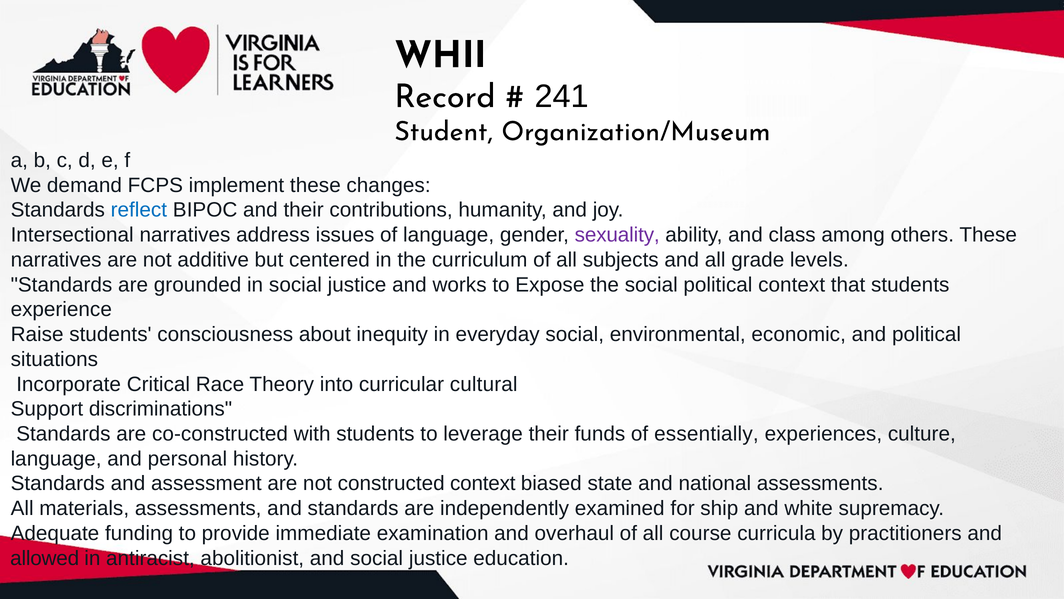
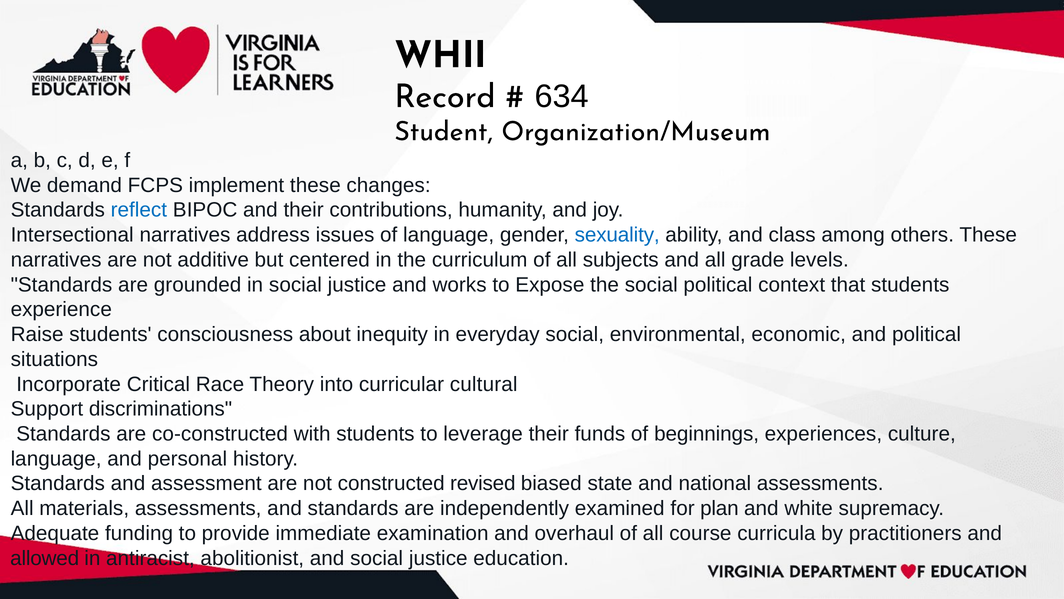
241: 241 -> 634
sexuality colour: purple -> blue
essentially: essentially -> beginnings
constructed context: context -> revised
ship: ship -> plan
